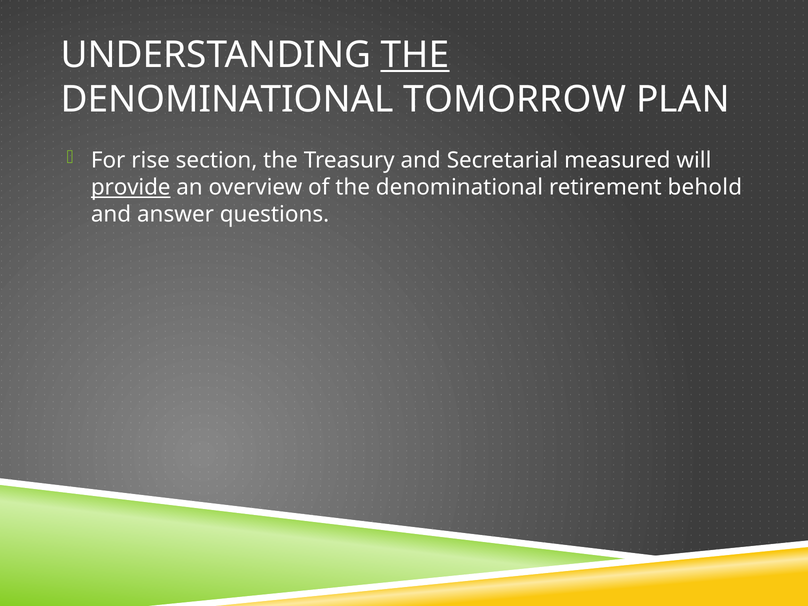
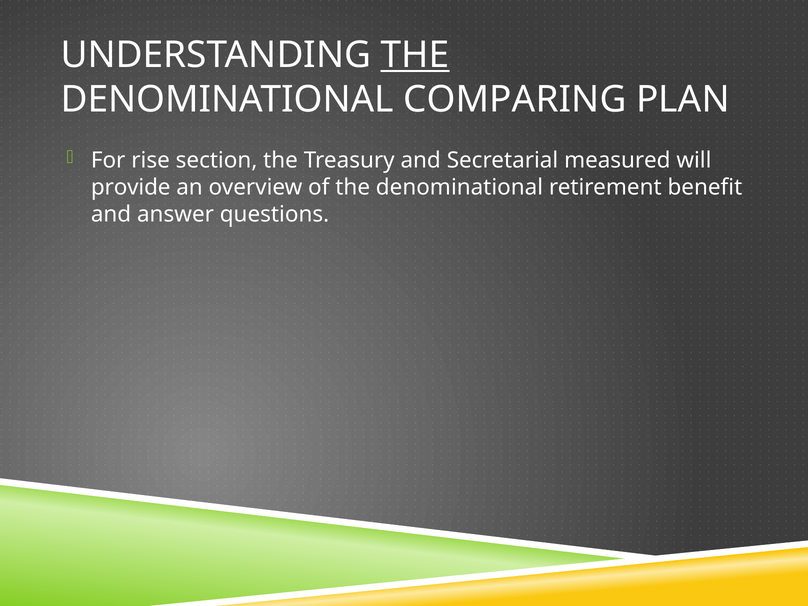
TOMORROW: TOMORROW -> COMPARING
provide underline: present -> none
behold: behold -> benefit
